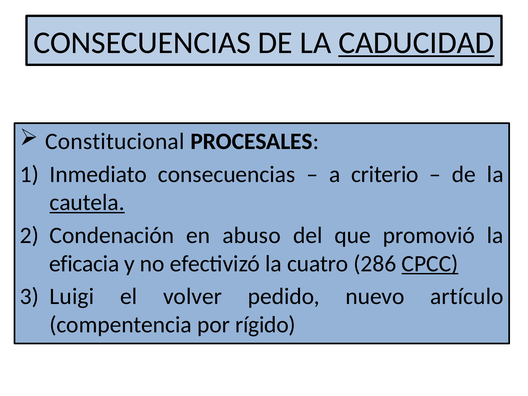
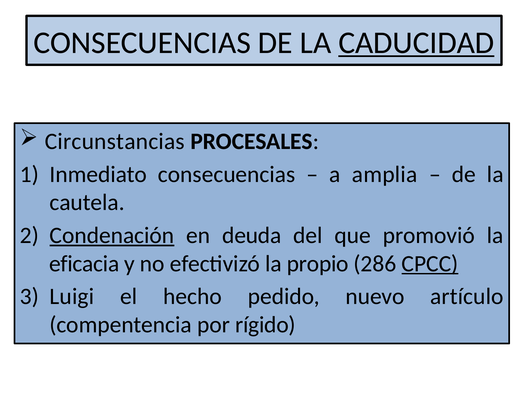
Constitucional: Constitucional -> Circunstancias
criterio: criterio -> amplia
cautela underline: present -> none
Condenación underline: none -> present
abuso: abuso -> deuda
cuatro: cuatro -> propio
volver: volver -> hecho
